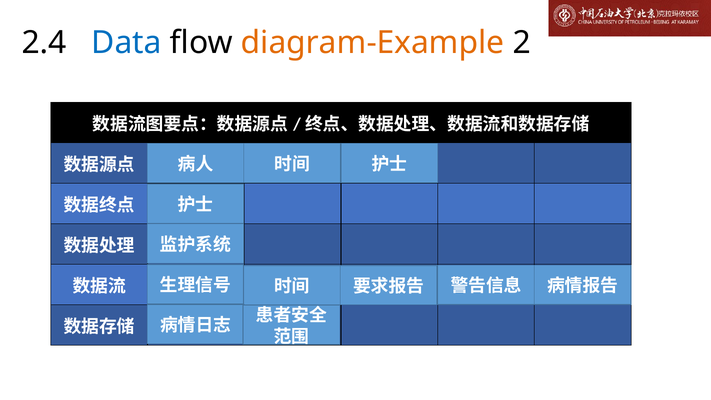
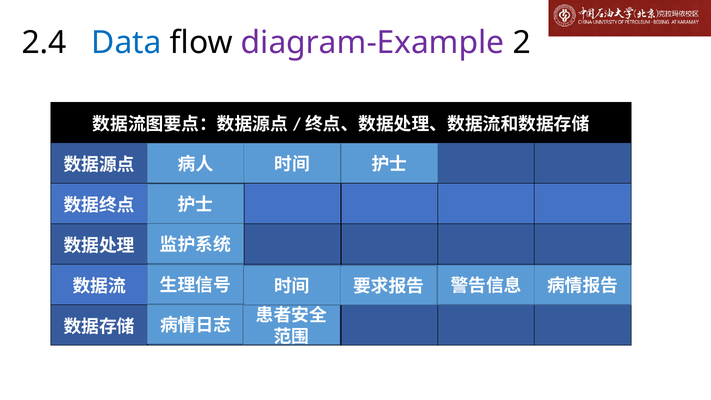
diagram-Example colour: orange -> purple
